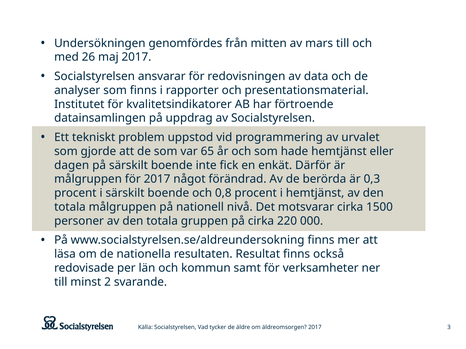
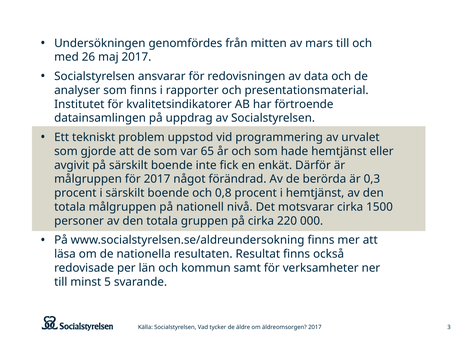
dagen: dagen -> avgivit
2: 2 -> 5
